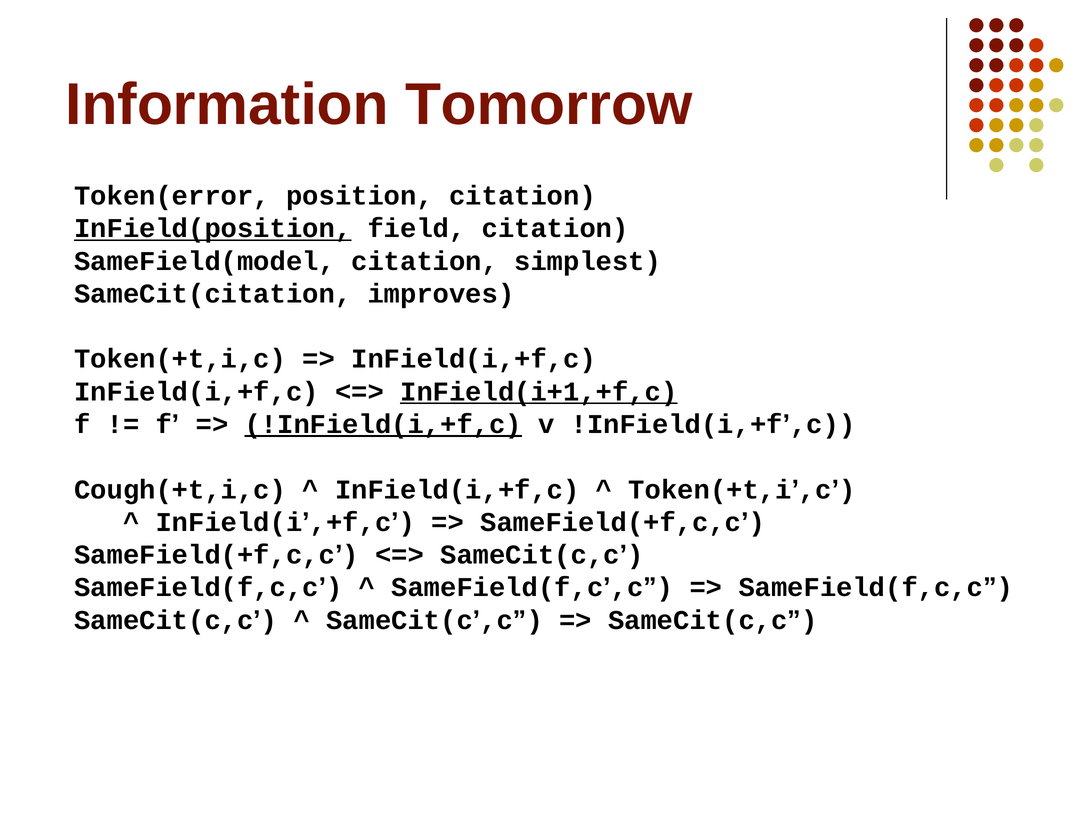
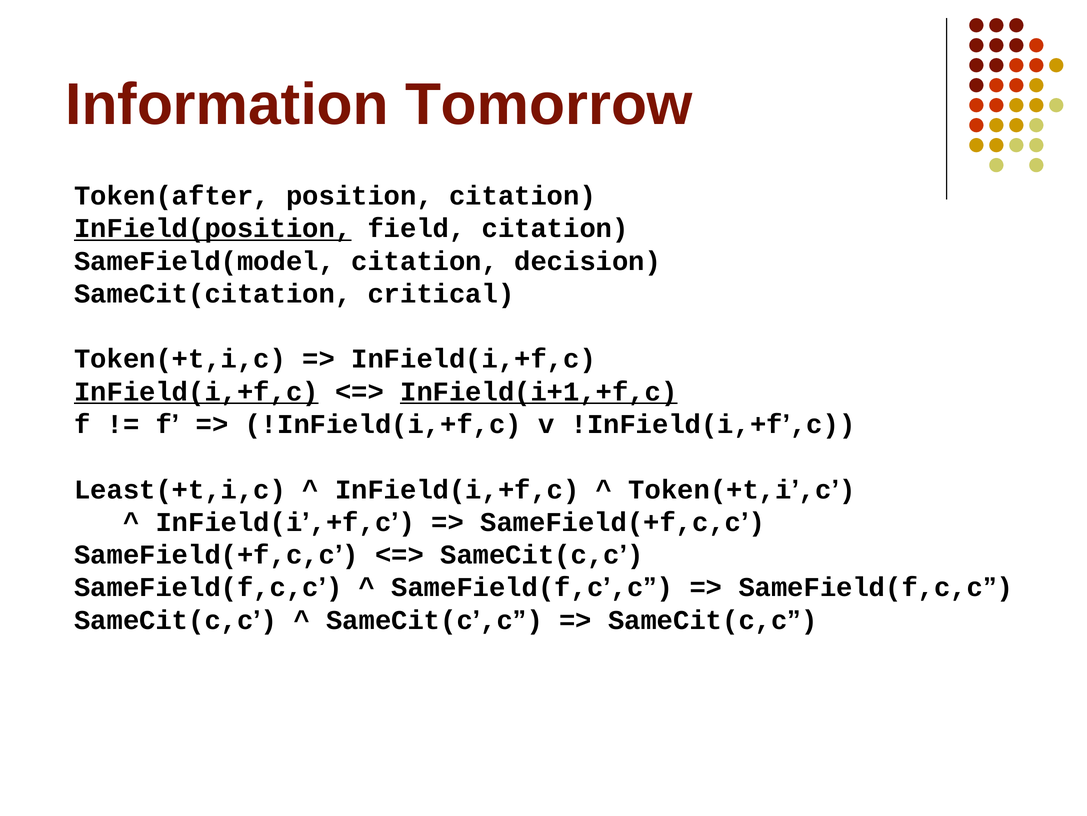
Token(error: Token(error -> Token(after
simplest: simplest -> decision
improves: improves -> critical
InField(i,+f,c at (196, 391) underline: none -> present
!InField(i,+f,c underline: present -> none
Cough(+t,i,c: Cough(+t,i,c -> Least(+t,i,c
